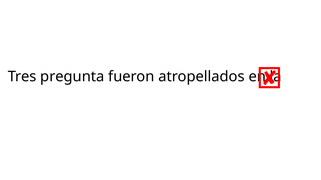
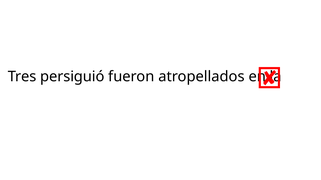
pregunta: pregunta -> persiguió
